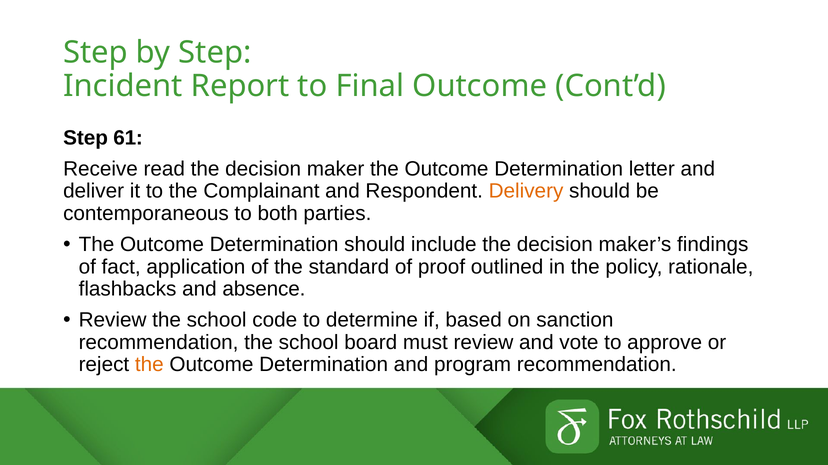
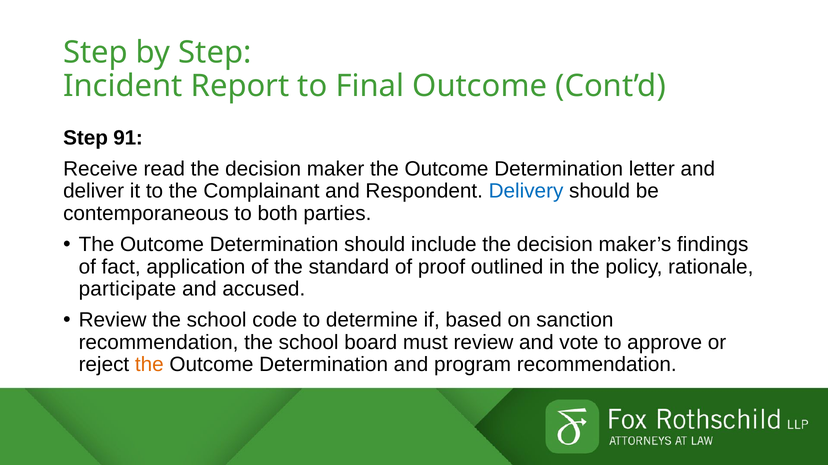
61: 61 -> 91
Delivery colour: orange -> blue
flashbacks: flashbacks -> participate
absence: absence -> accused
